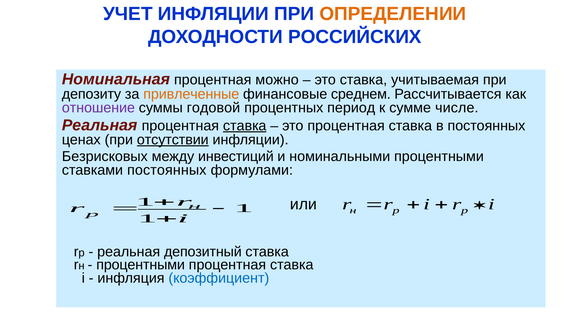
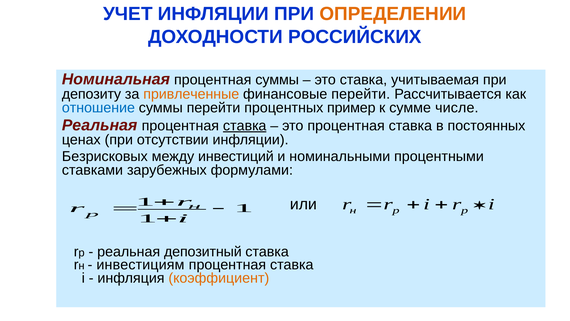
процентная можно: можно -> суммы
финансовые среднем: среднем -> перейти
отношение colour: purple -> blue
суммы годовой: годовой -> перейти
период: период -> пример
отсутствии underline: present -> none
ставками постоянных: постоянных -> зарубежных
процентными at (141, 265): процентными -> инвестициям
коэффициент colour: blue -> orange
